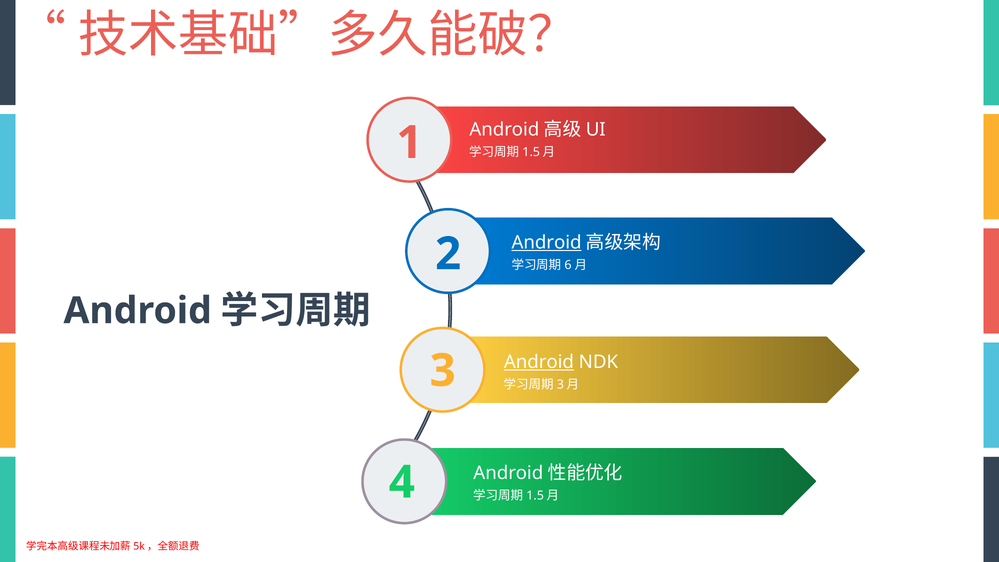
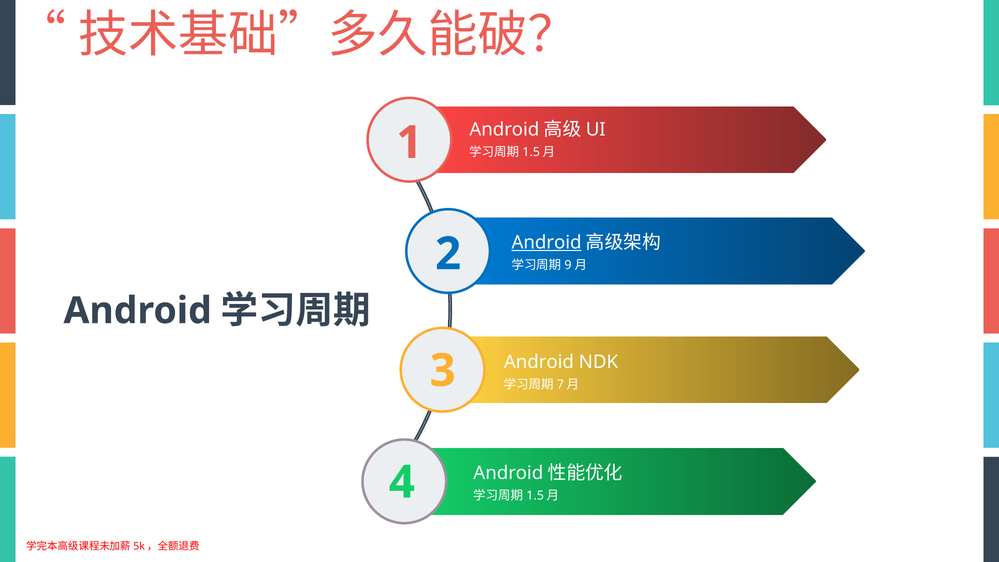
6: 6 -> 9
Android at (539, 362) underline: present -> none
3 at (560, 385): 3 -> 7
